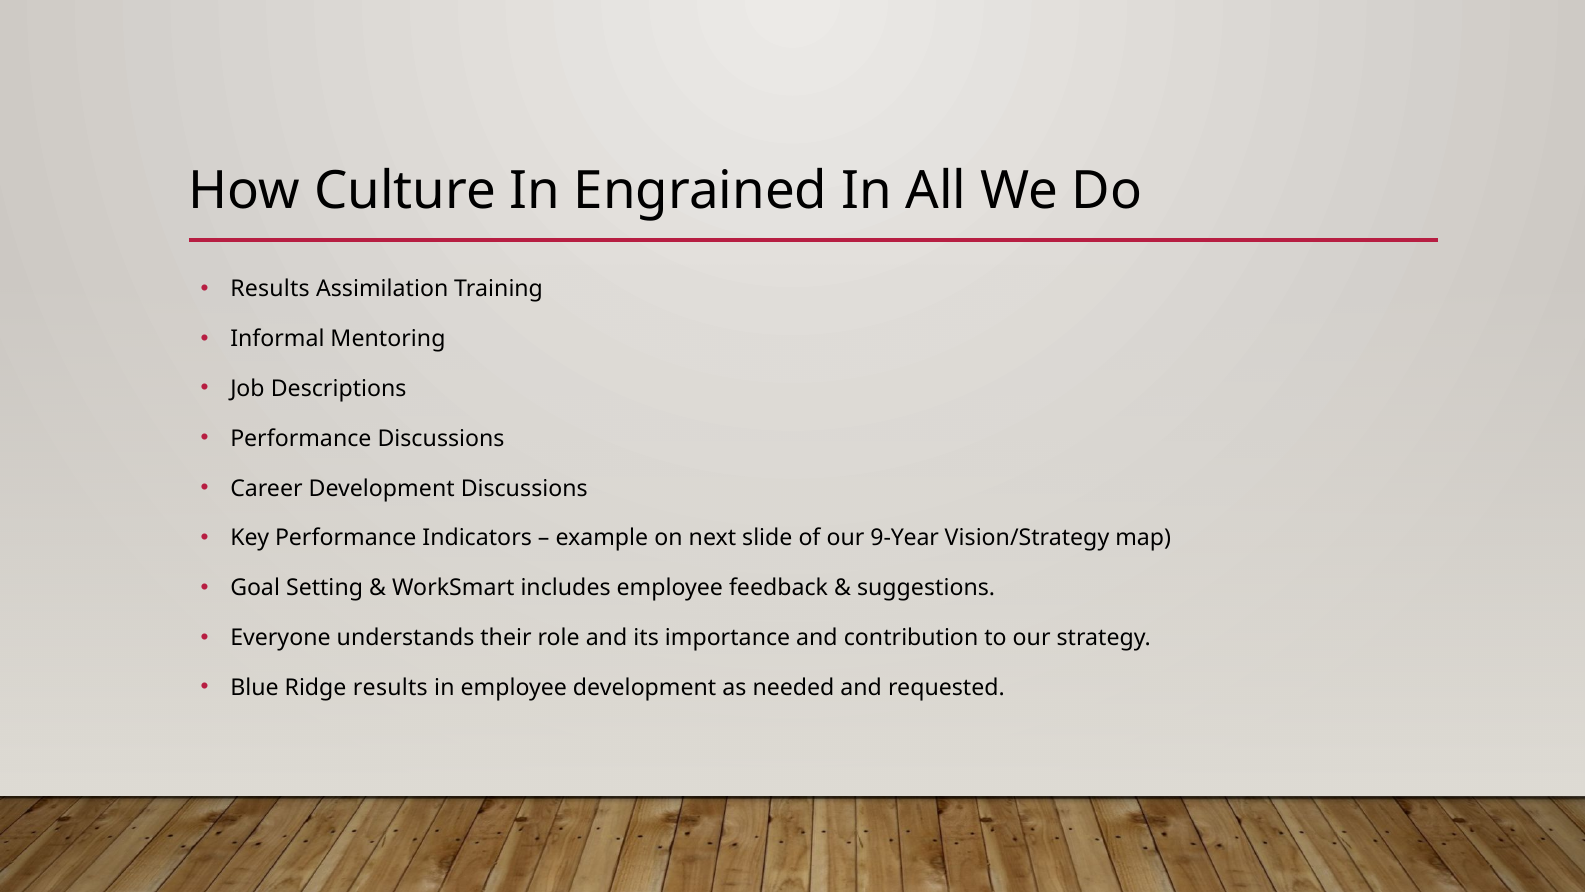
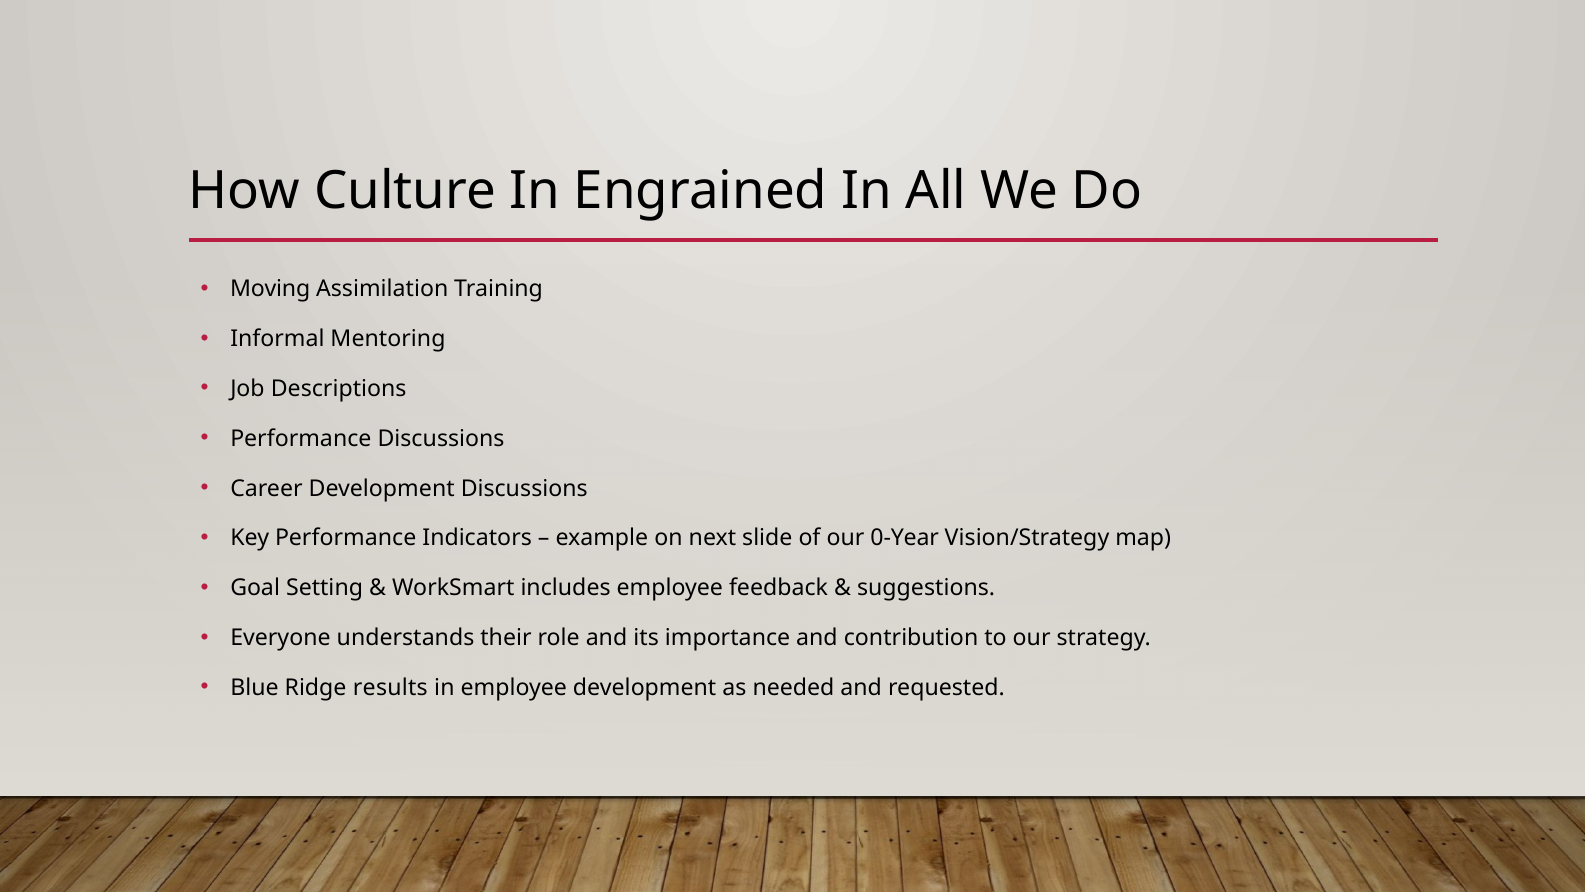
Results at (270, 289): Results -> Moving
9-Year: 9-Year -> 0-Year
